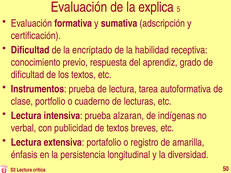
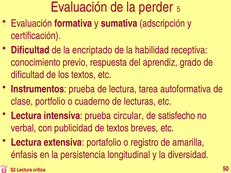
explica: explica -> perder
alzaran: alzaran -> circular
indígenas: indígenas -> satisfecho
